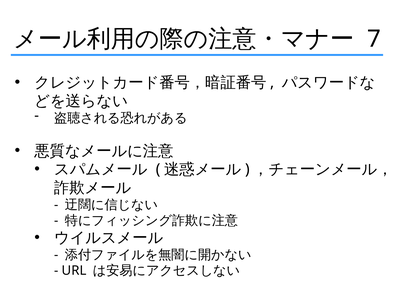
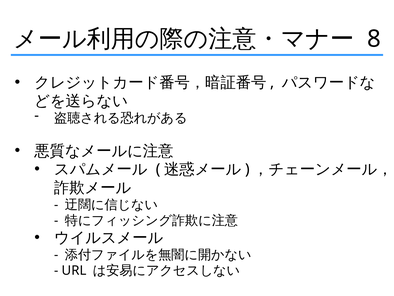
7: 7 -> 8
